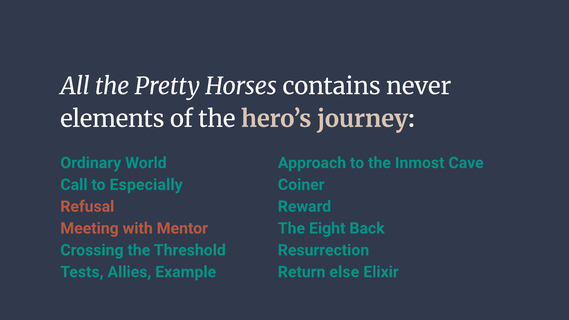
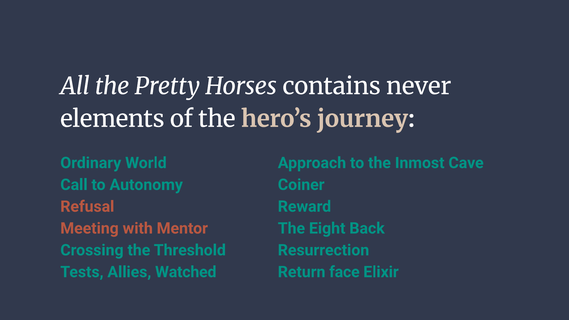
Especially: Especially -> Autonomy
Example: Example -> Watched
else: else -> face
